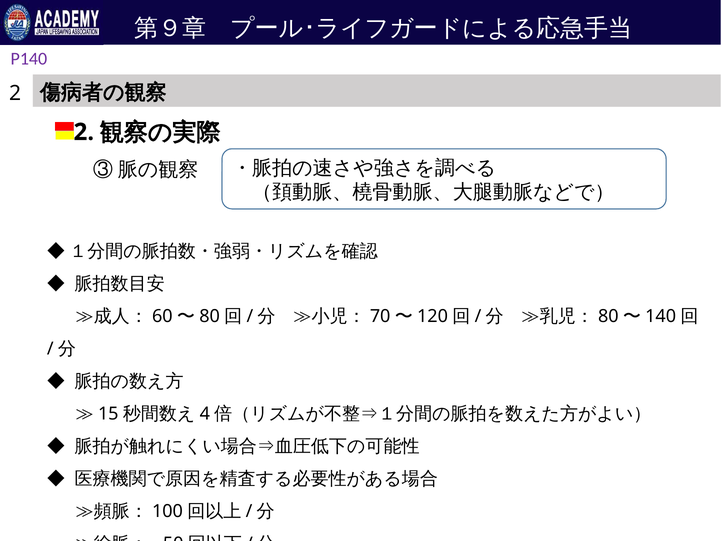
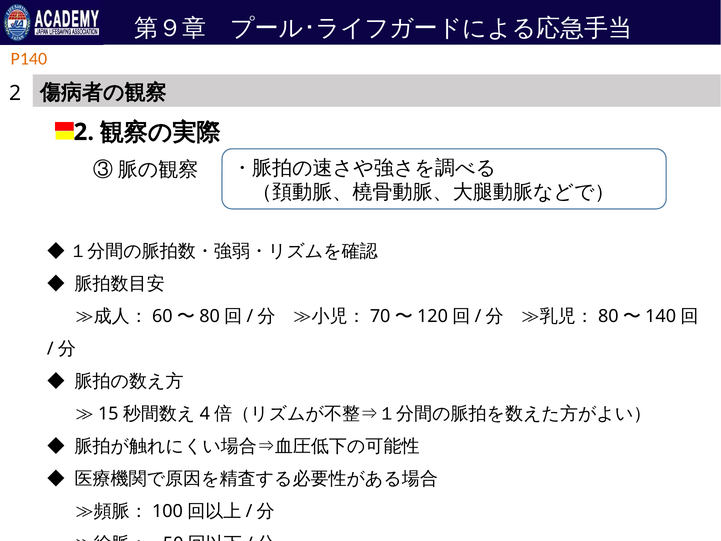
P140 colour: purple -> orange
